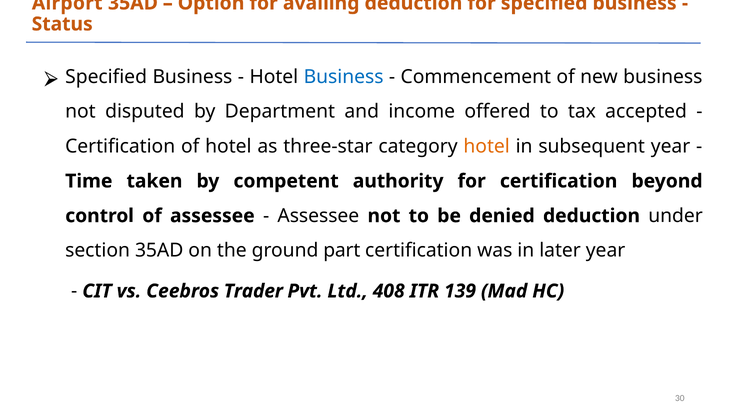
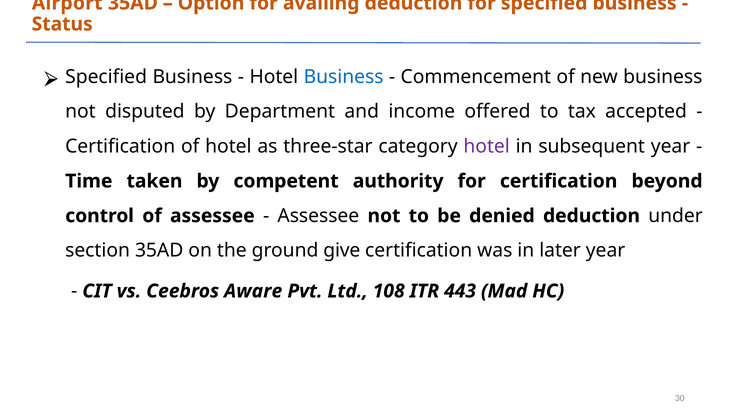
hotel at (487, 146) colour: orange -> purple
part: part -> give
Trader: Trader -> Aware
408: 408 -> 108
139: 139 -> 443
